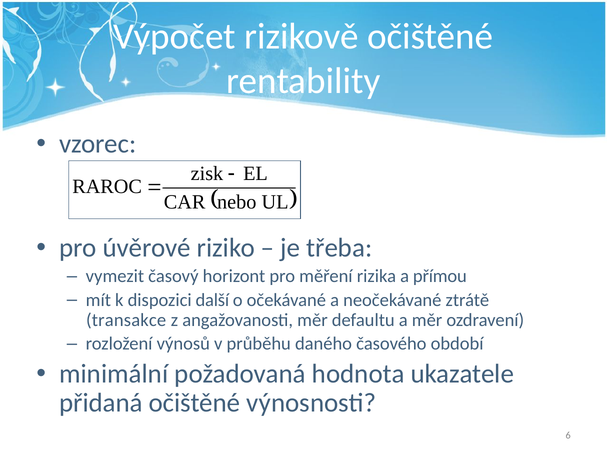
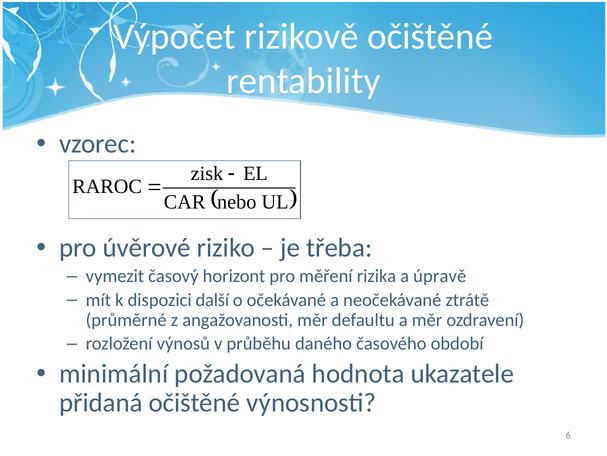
přímou: přímou -> úpravě
transakce: transakce -> průměrné
